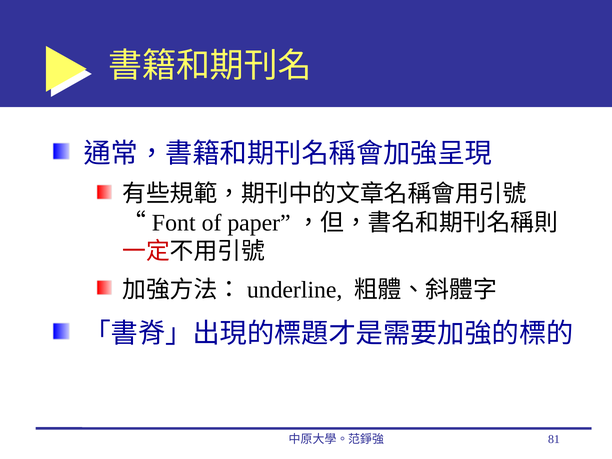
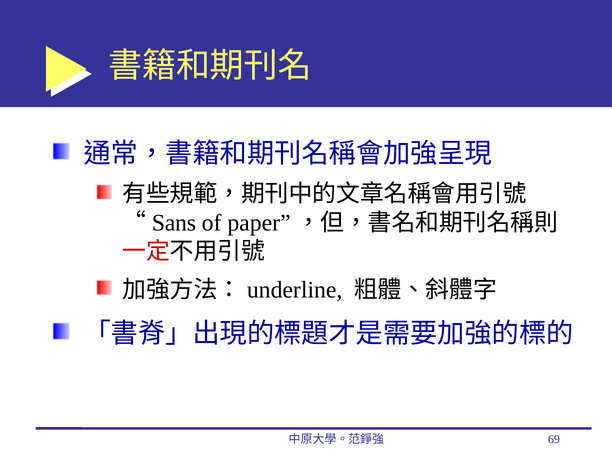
Font: Font -> Sans
81: 81 -> 69
